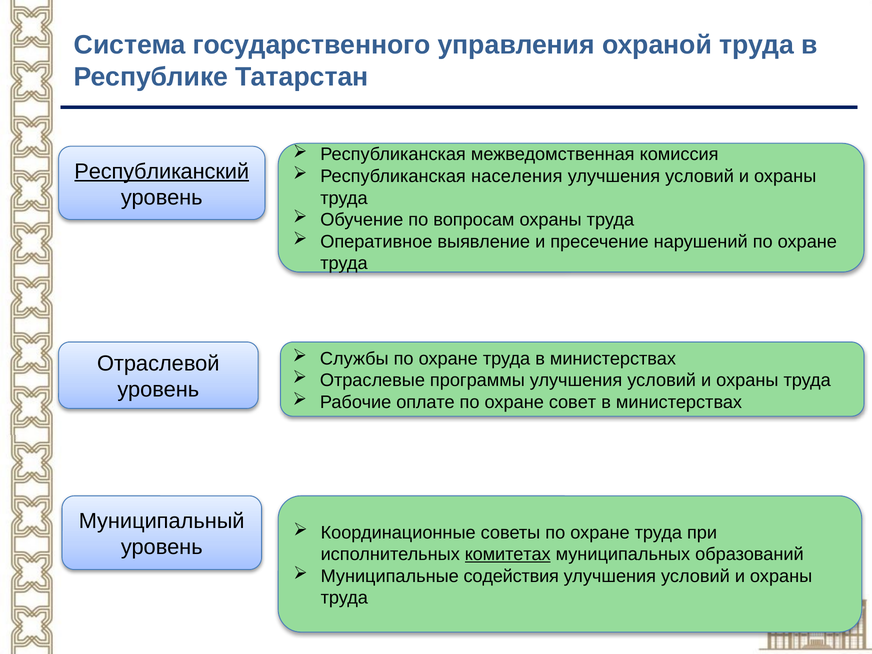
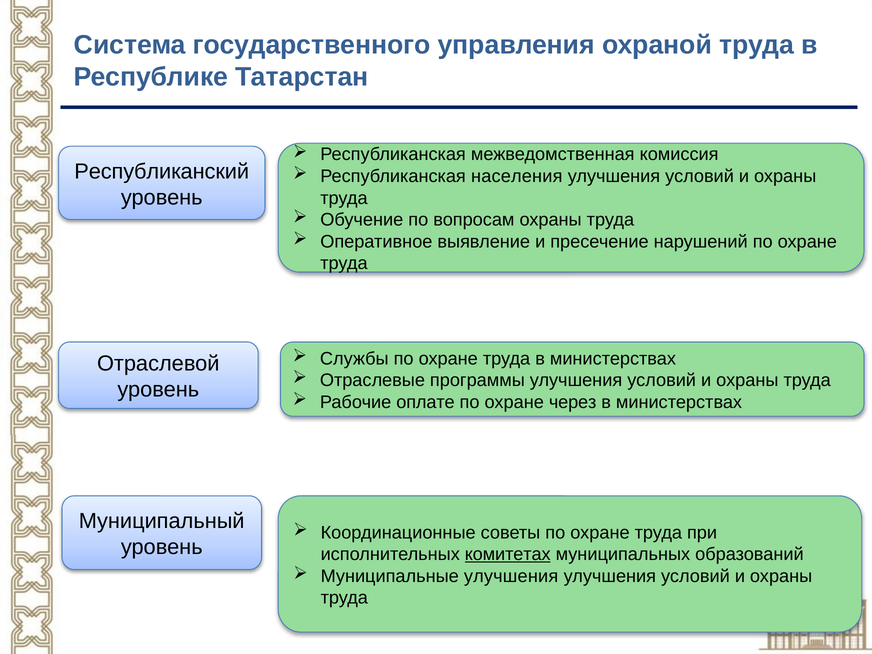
Республиканский underline: present -> none
совет: совет -> через
Муниципальные содействия: содействия -> улучшения
